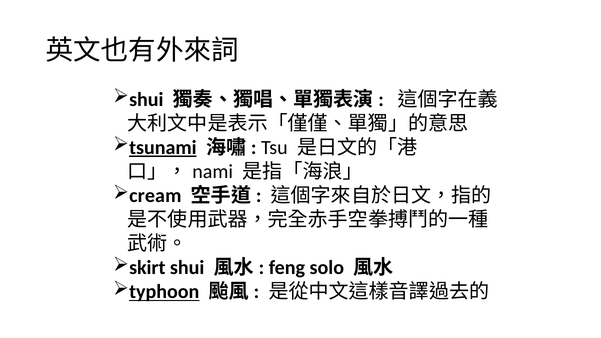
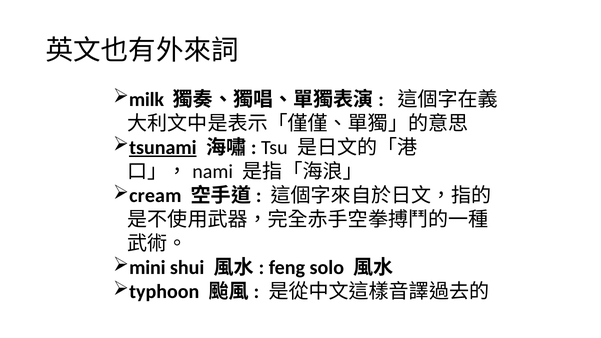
shui at (146, 99): shui -> milk
skirt: skirt -> mini
typhoon underline: present -> none
